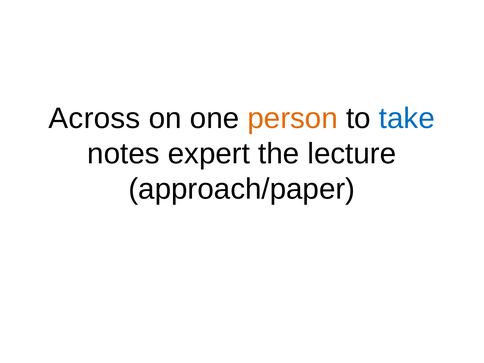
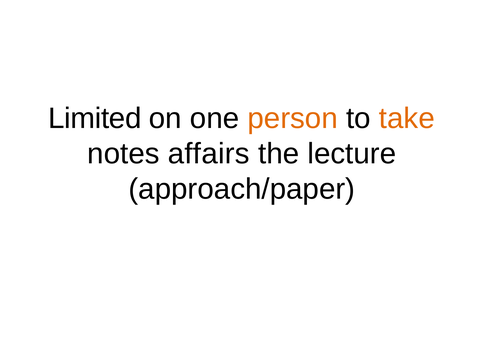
Across: Across -> Limited
take colour: blue -> orange
expert: expert -> affairs
